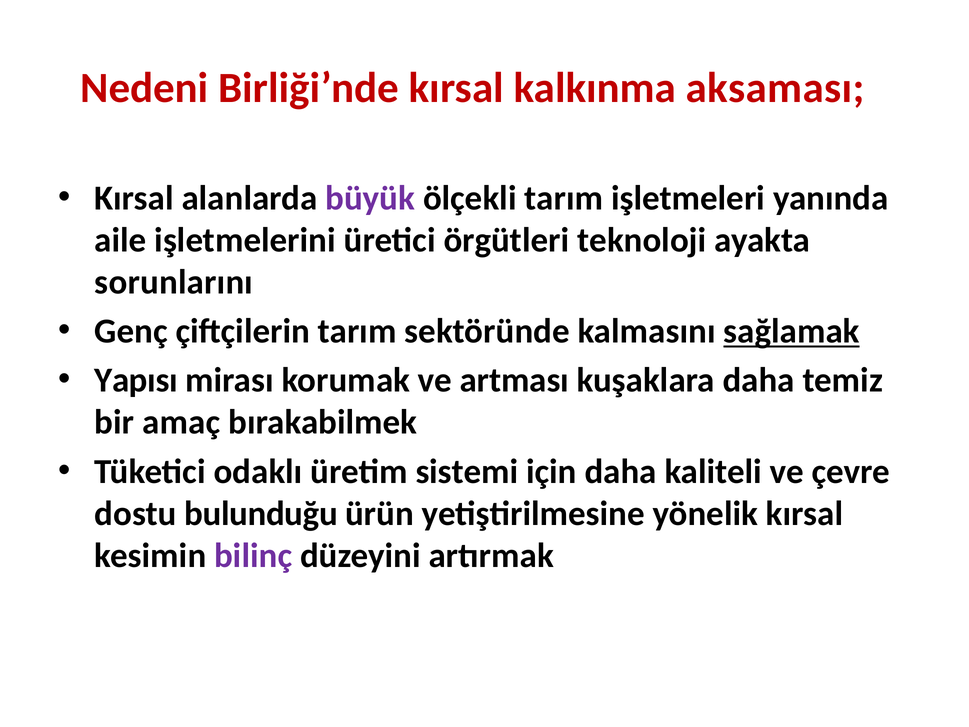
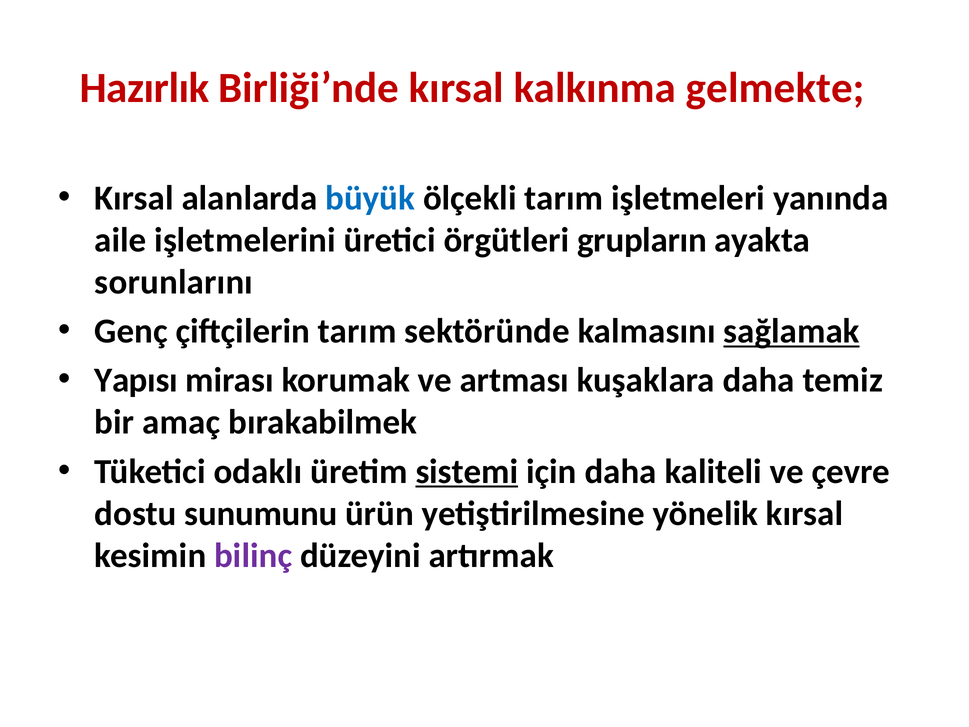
Nedeni: Nedeni -> Hazırlık
aksaması: aksaması -> gelmekte
büyük colour: purple -> blue
teknoloji: teknoloji -> grupların
sistemi underline: none -> present
bulunduğu: bulunduğu -> sunumunu
